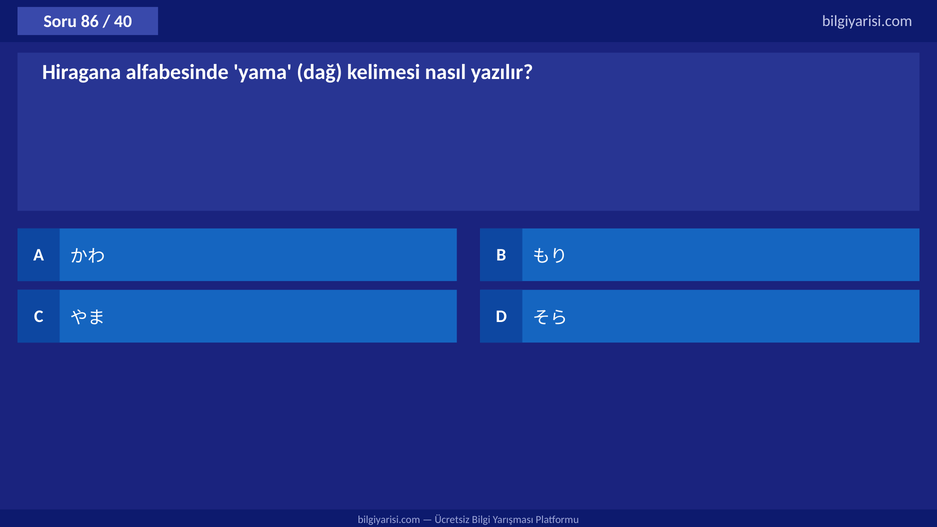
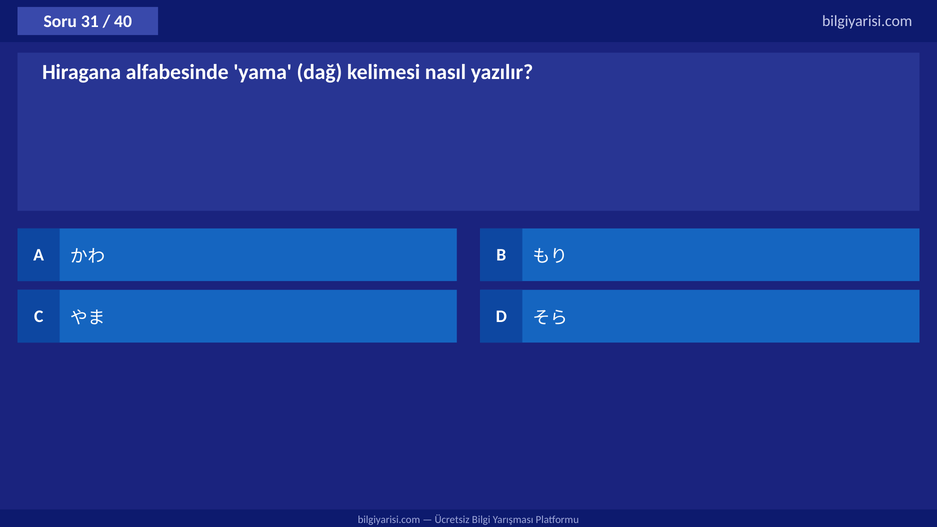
86: 86 -> 31
